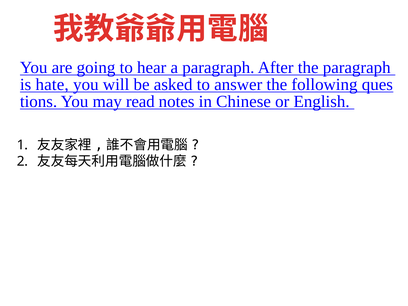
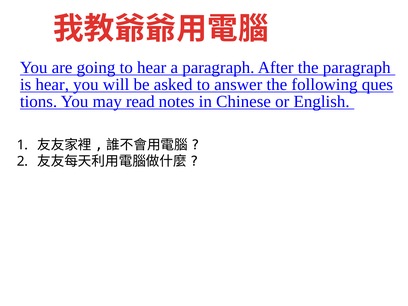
is hate: hate -> hear
